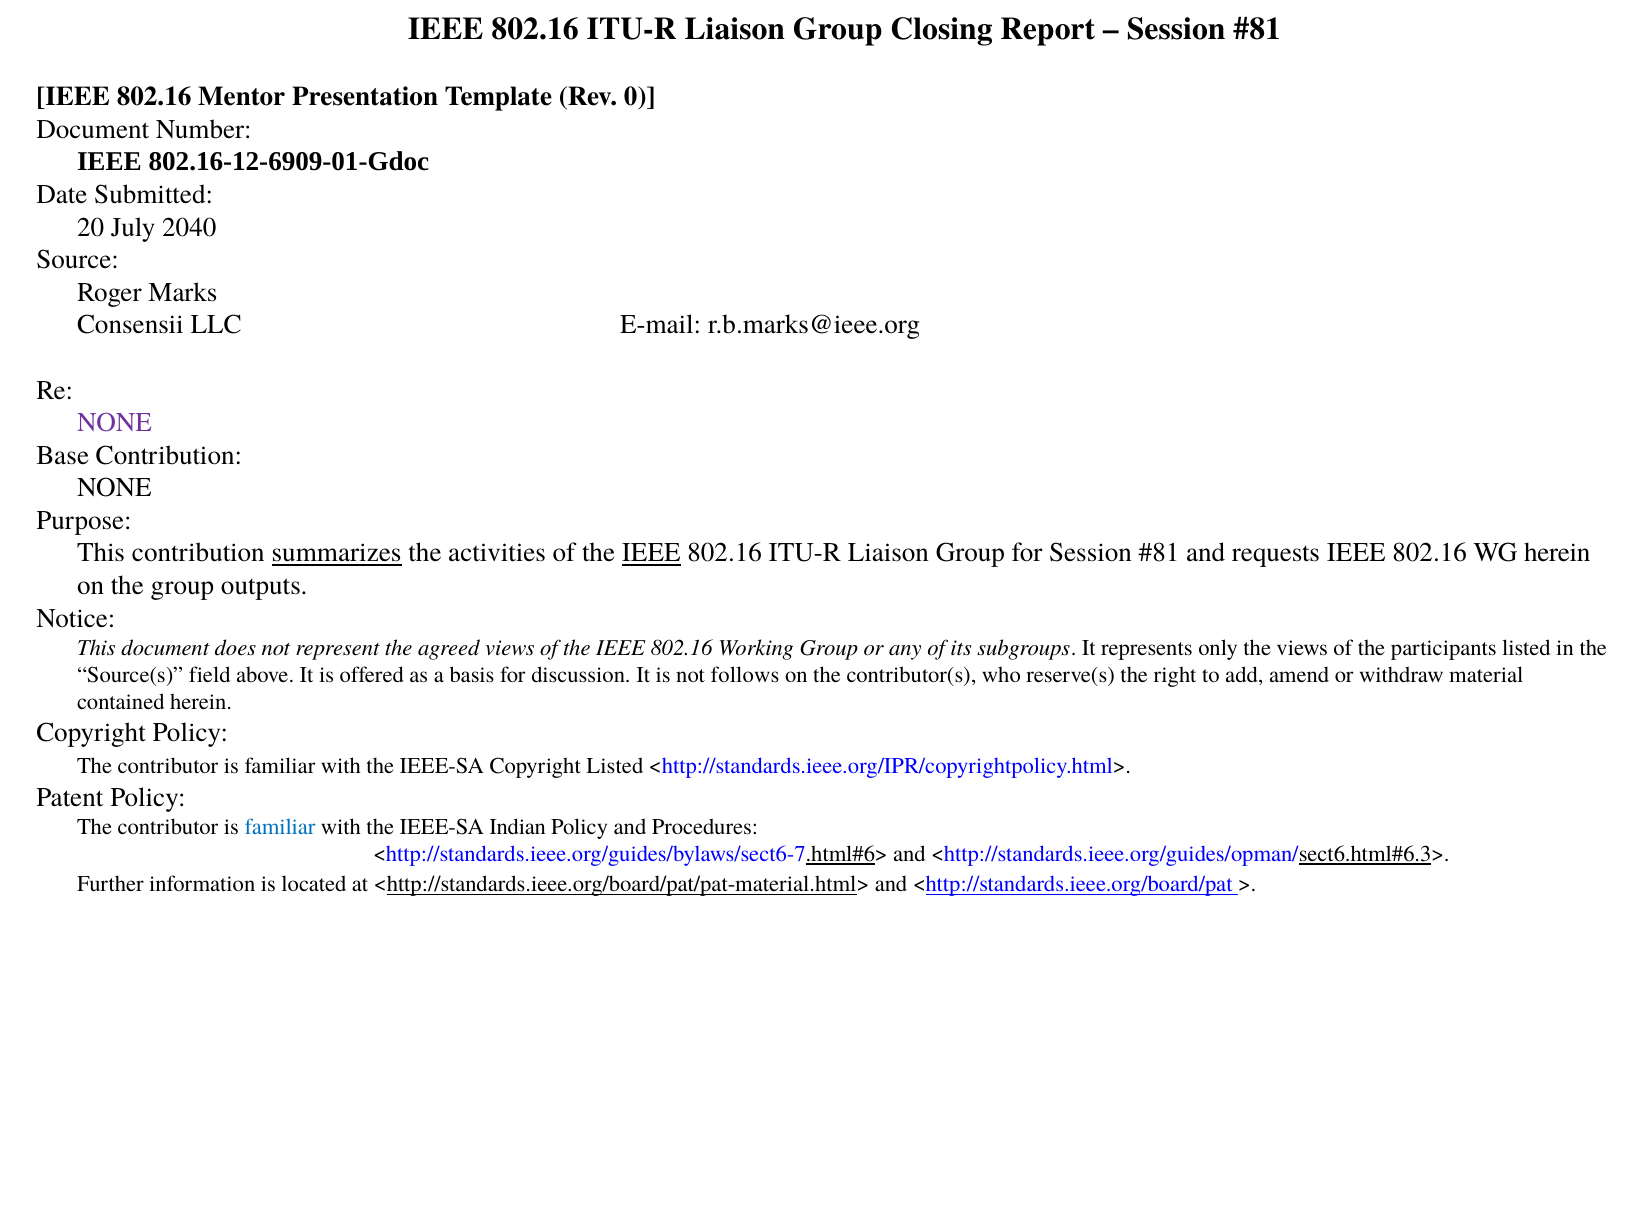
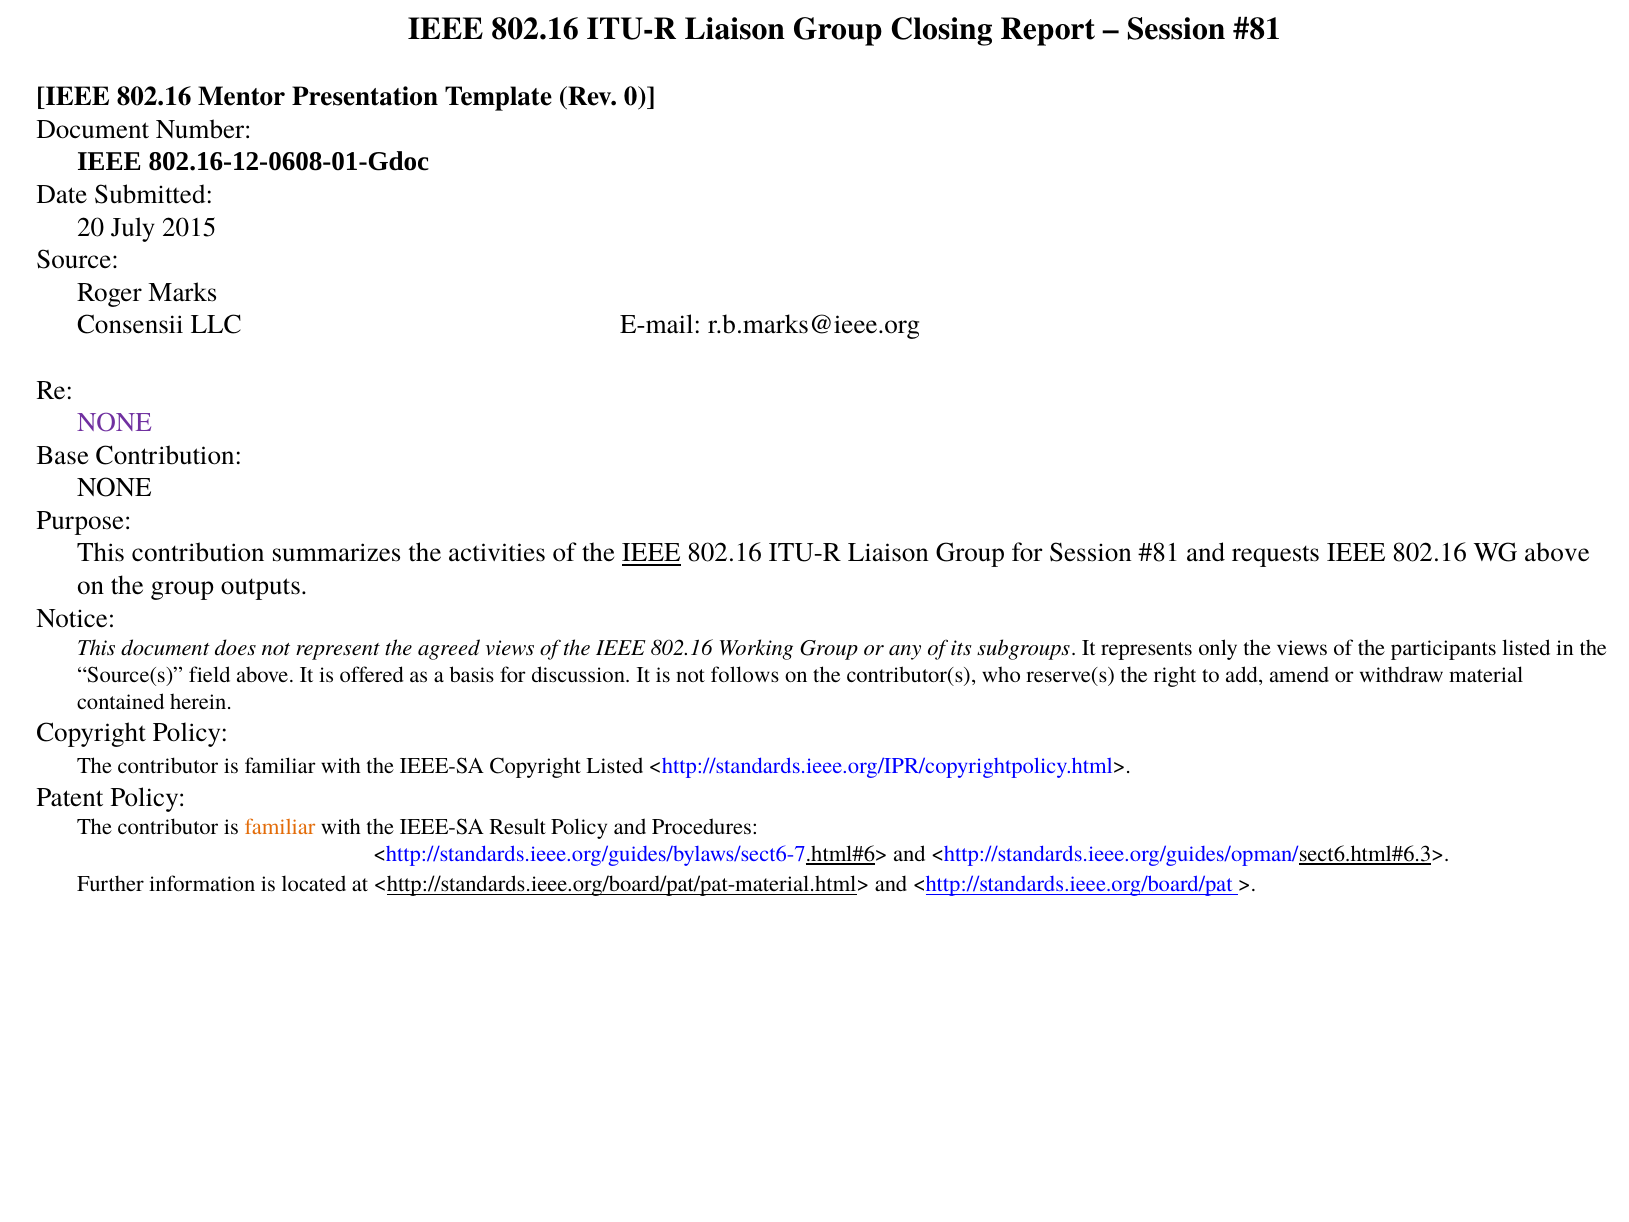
802.16-12-6909-01-Gdoc: 802.16-12-6909-01-Gdoc -> 802.16-12-0608-01-Gdoc
2040: 2040 -> 2015
summarizes underline: present -> none
WG herein: herein -> above
familiar at (280, 827) colour: blue -> orange
Indian: Indian -> Result
